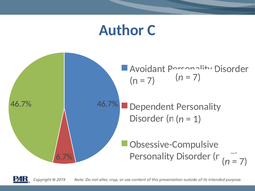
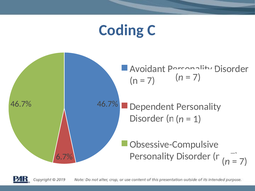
Author: Author -> Coding
